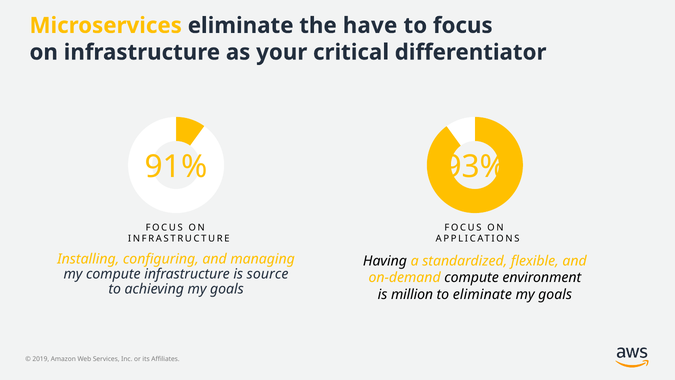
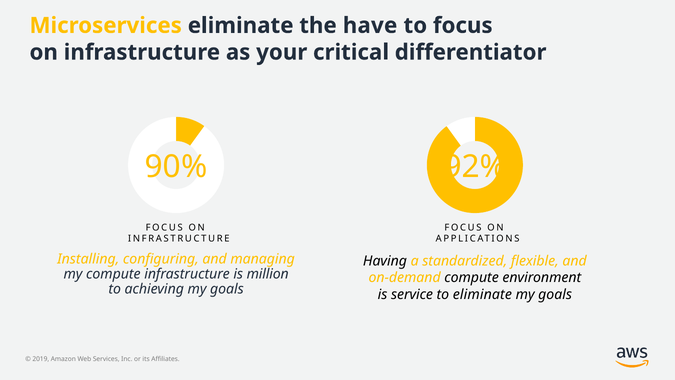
91%: 91% -> 90%
93%: 93% -> 92%
source: source -> million
million: million -> service
